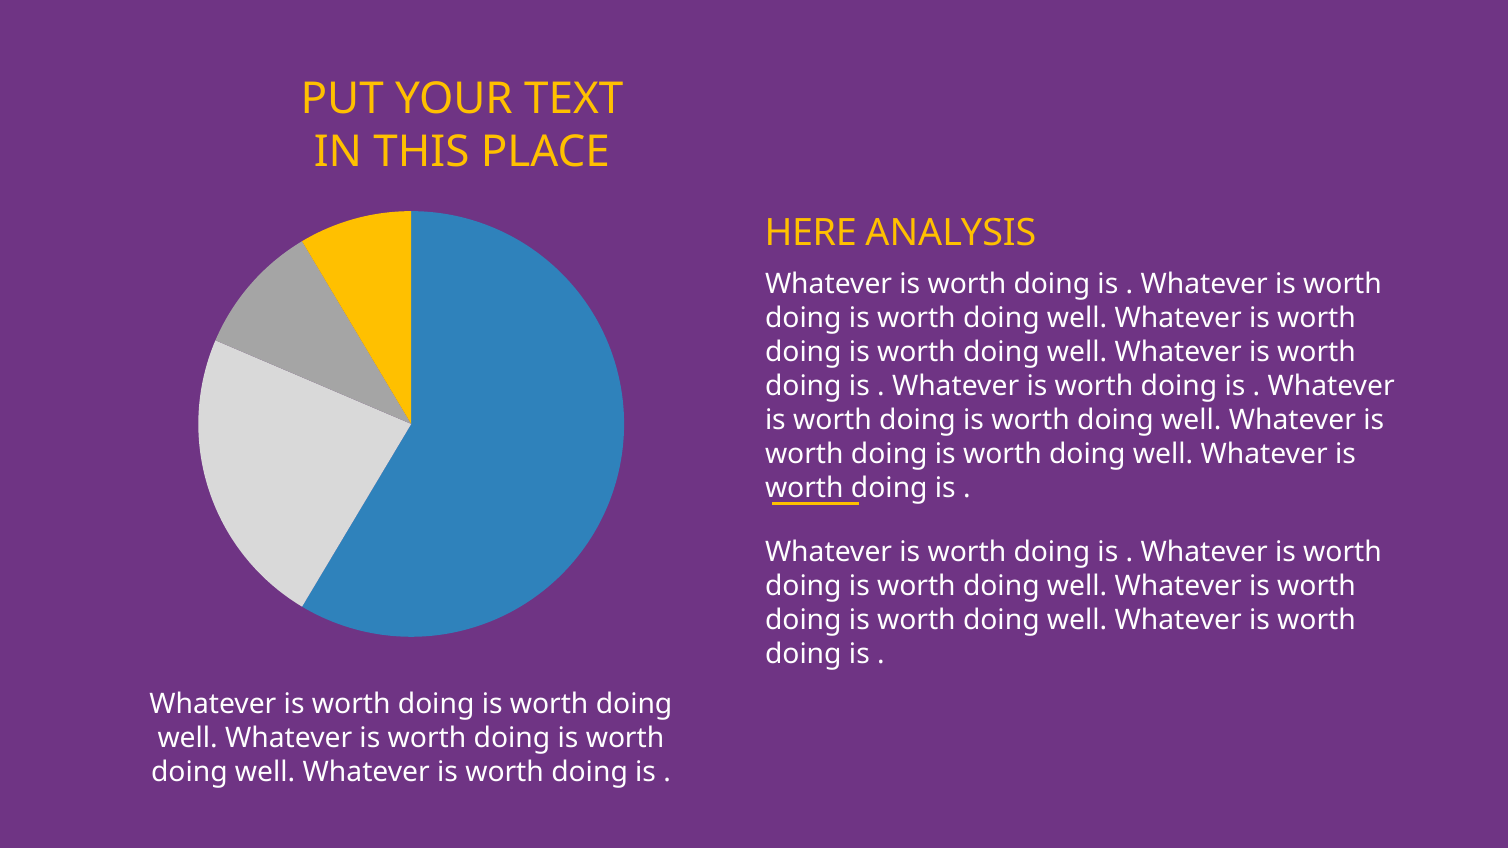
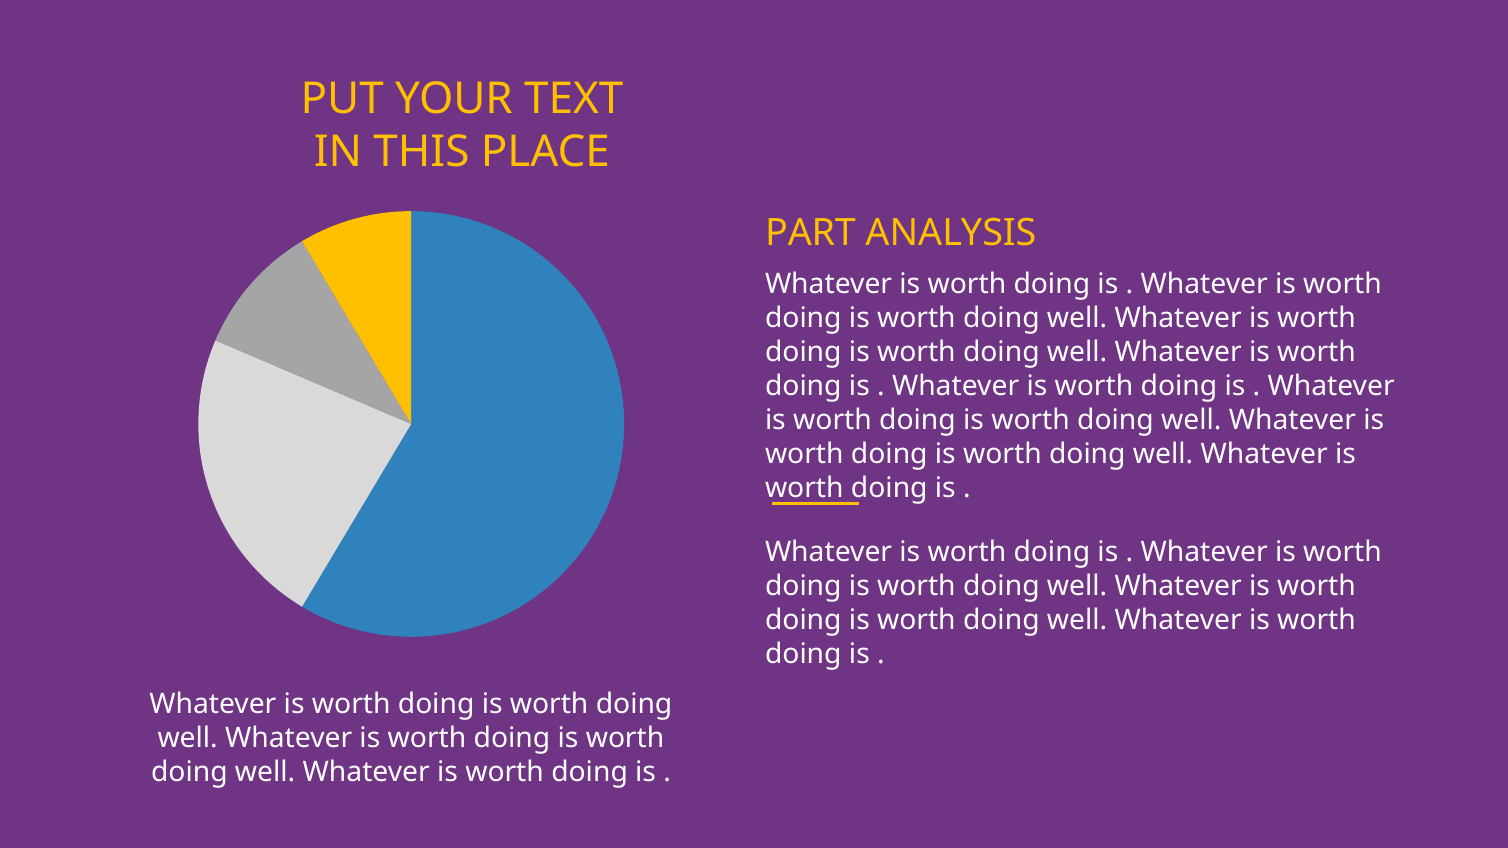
HERE: HERE -> PART
